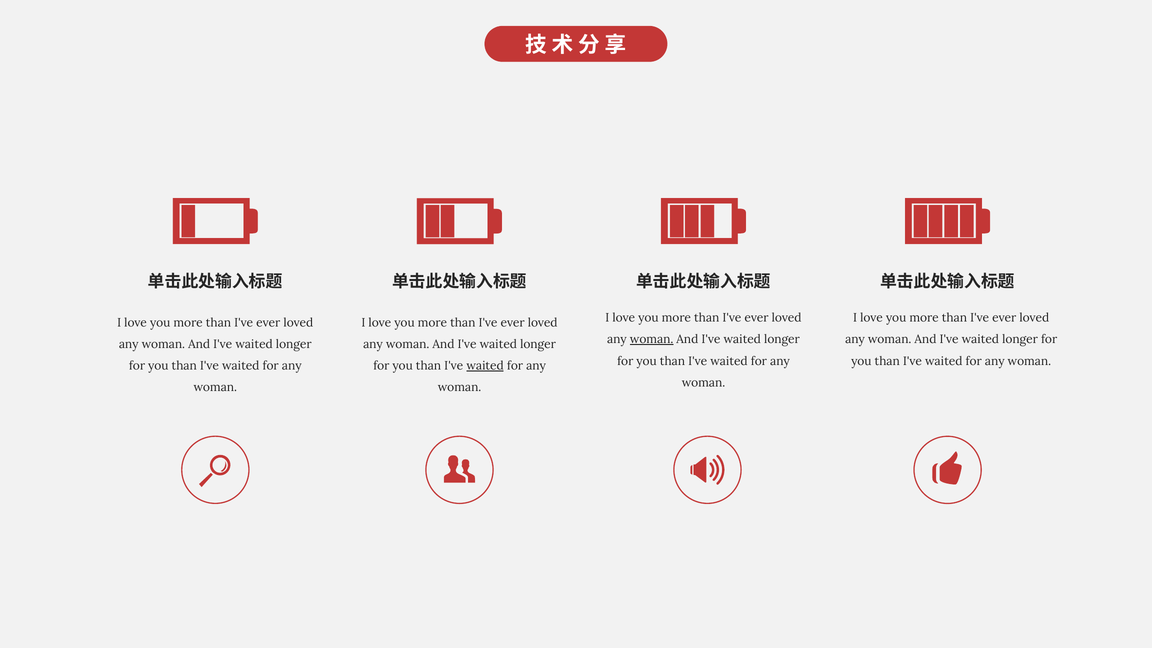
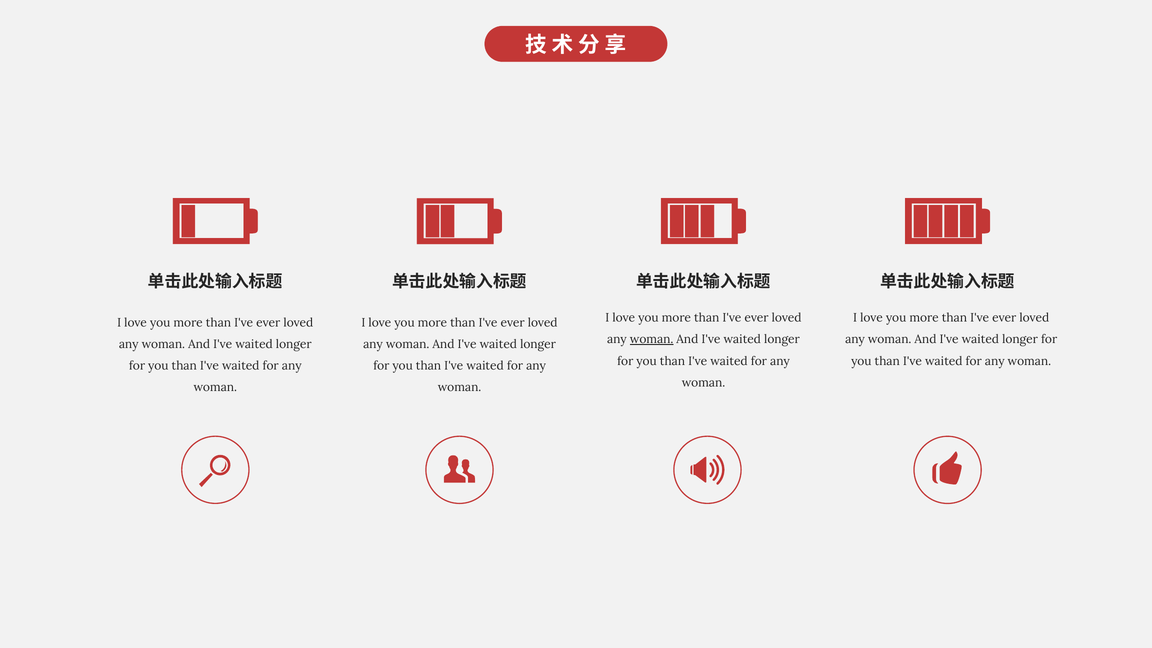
waited at (485, 366) underline: present -> none
